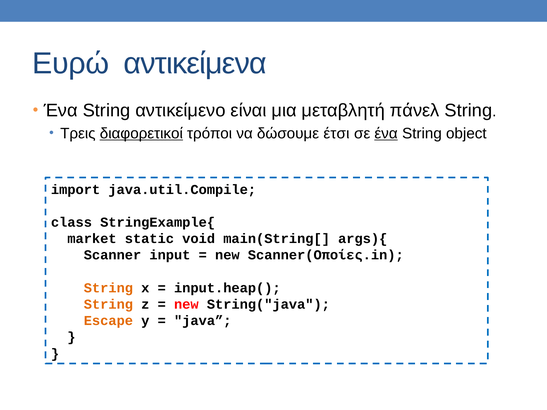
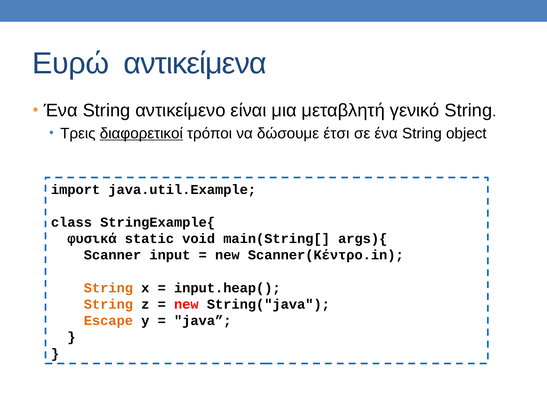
πάνελ: πάνελ -> γενικό
ένα at (386, 134) underline: present -> none
java.util.Compile: java.util.Compile -> java.util.Example
market: market -> φυσικά
Scanner(Οποίες.in: Scanner(Οποίες.in -> Scanner(Κέντρο.in
